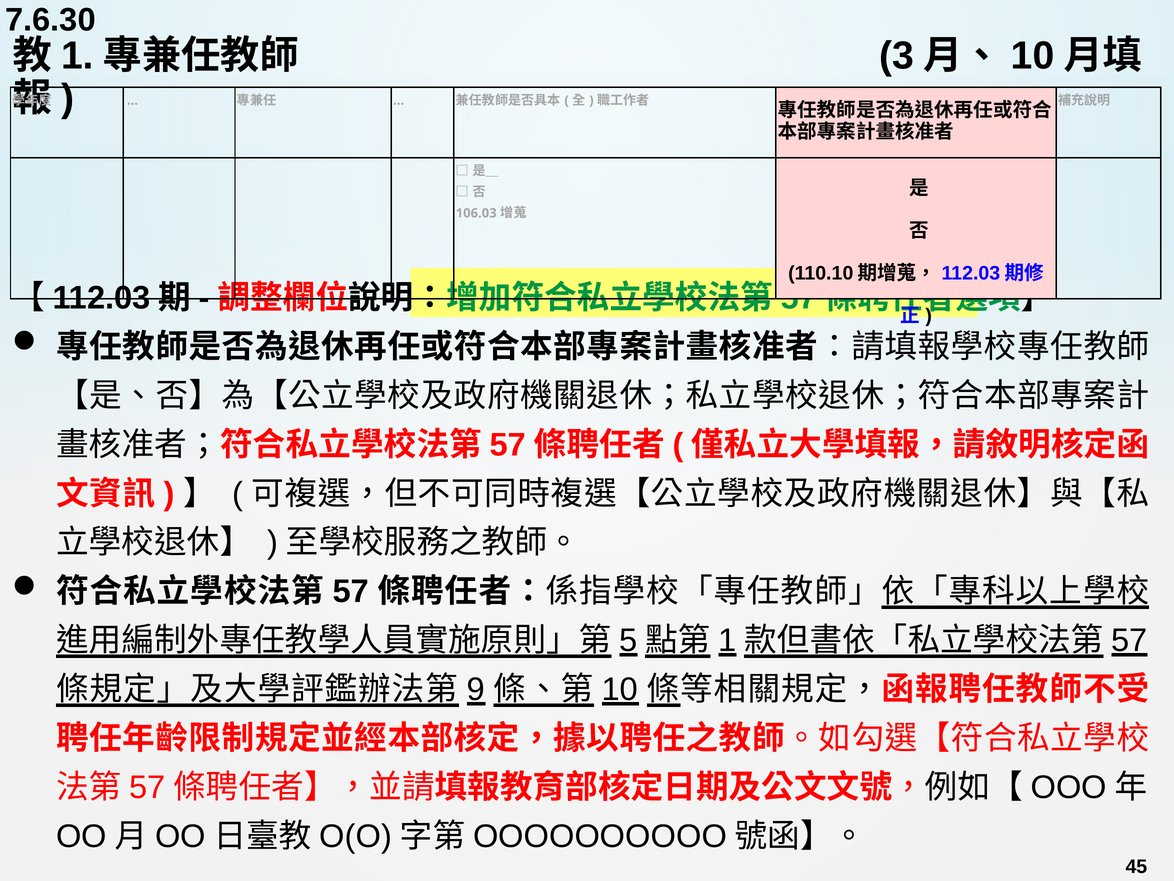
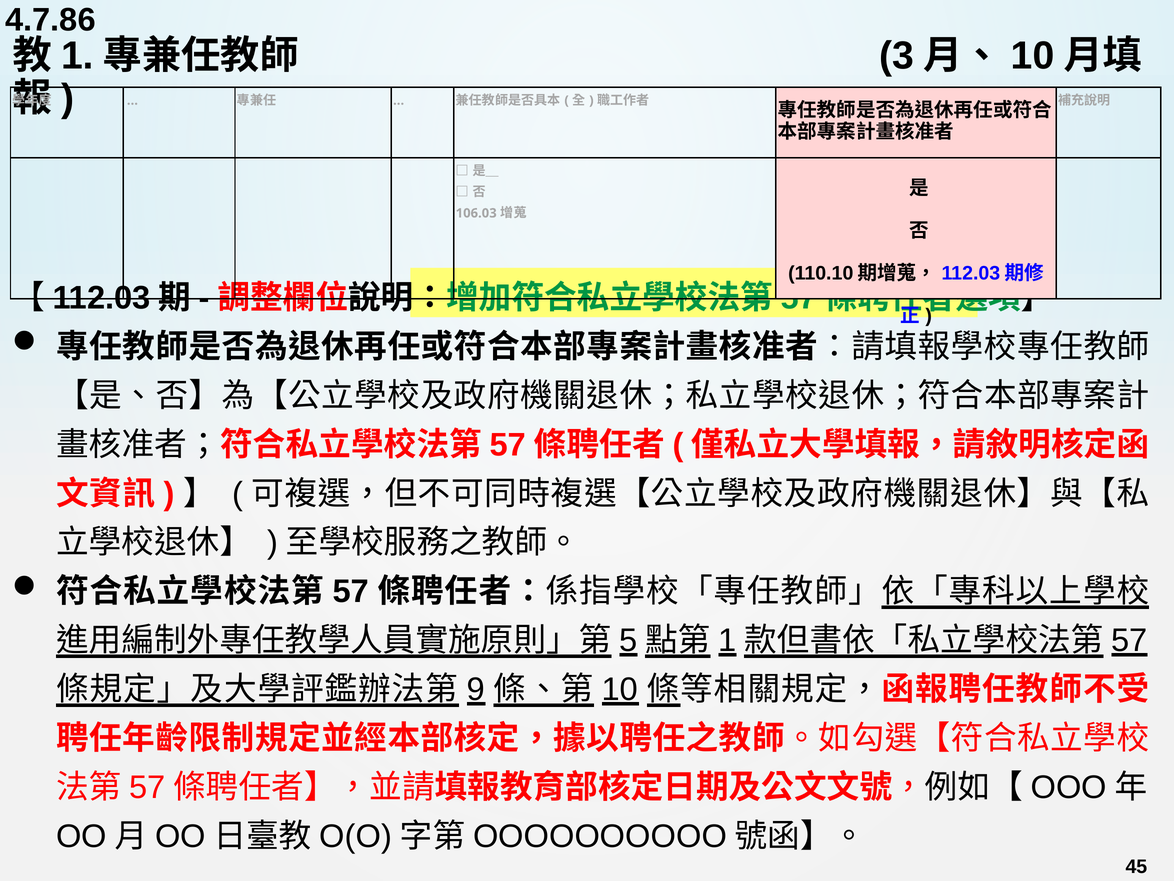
7.6.30: 7.6.30 -> 4.7.86
